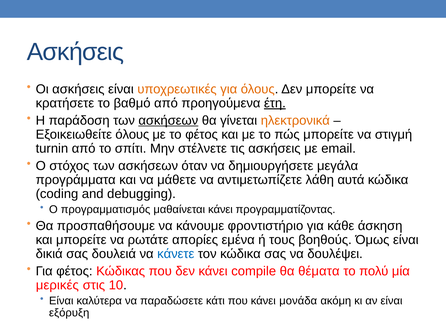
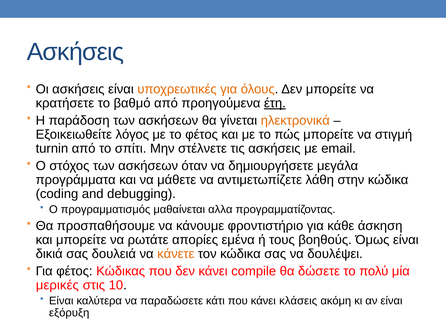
ασκήσεων at (168, 120) underline: present -> none
Εξοικειωθείτε όλους: όλους -> λόγος
αυτά: αυτά -> στην
μαθαίνεται κάνει: κάνει -> αλλα
κάνετε colour: blue -> orange
θέματα: θέματα -> δώσετε
μονάδα: μονάδα -> κλάσεις
